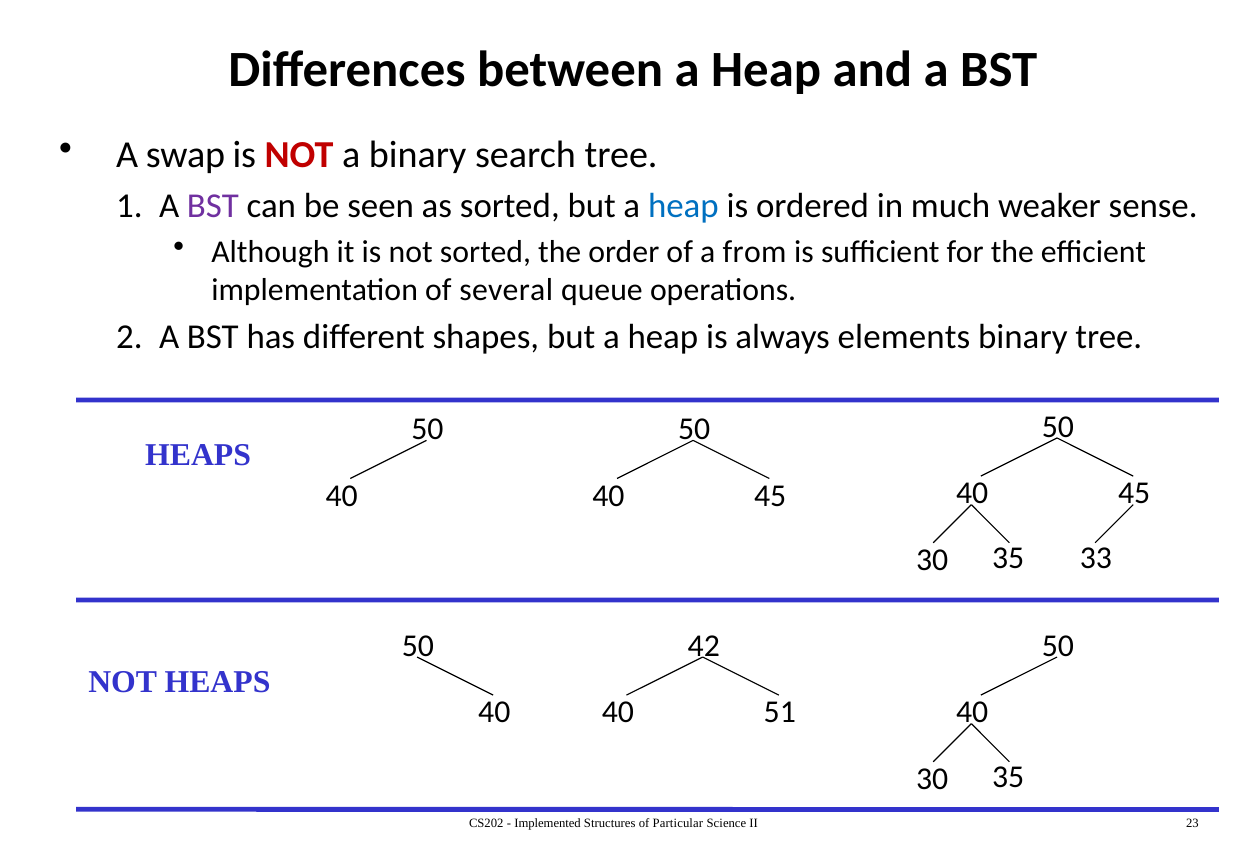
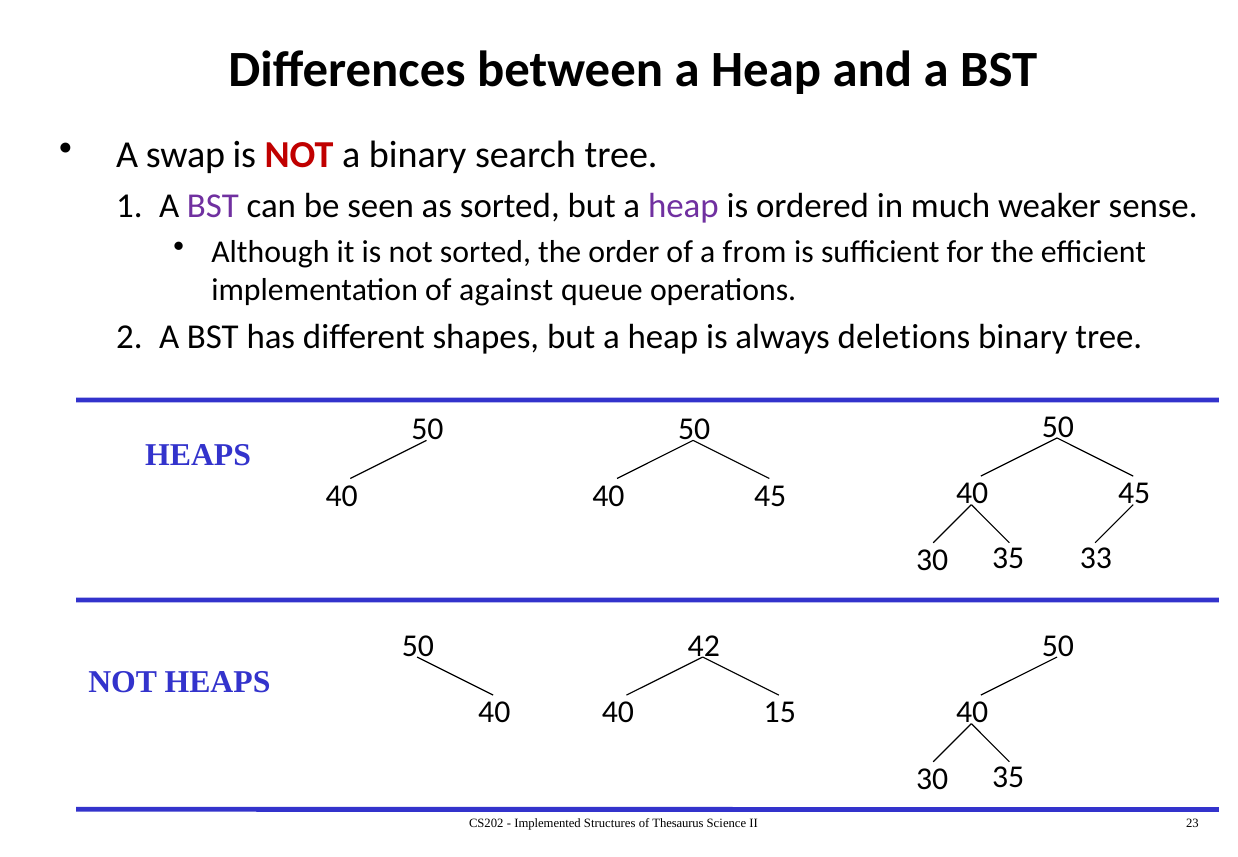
heap at (683, 206) colour: blue -> purple
several: several -> against
elements: elements -> deletions
51: 51 -> 15
Particular: Particular -> Thesaurus
